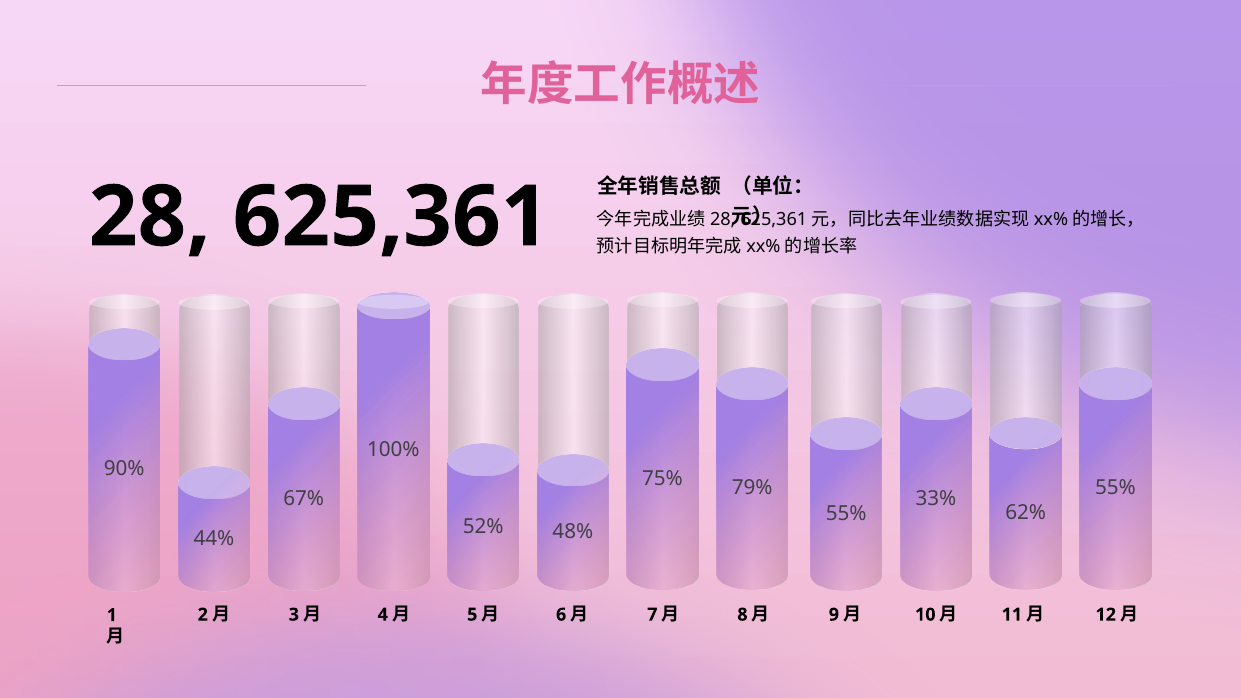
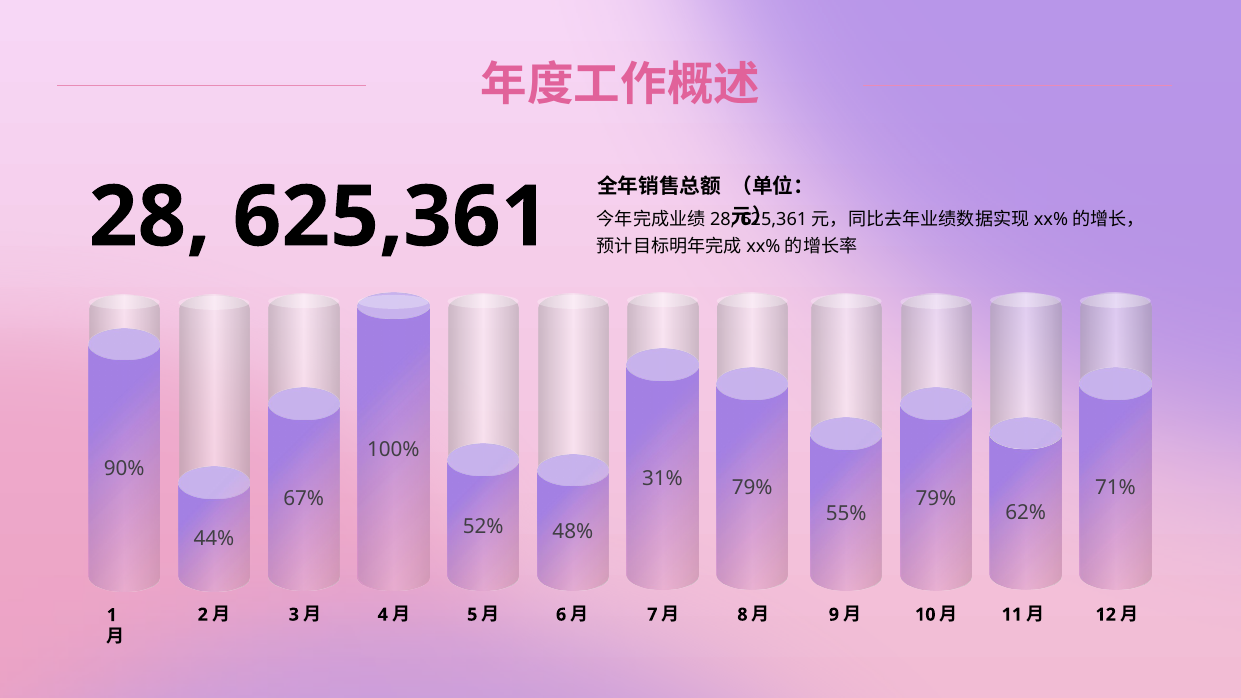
75%: 75% -> 31%
55% at (1115, 488): 55% -> 71%
33% at (936, 499): 33% -> 79%
